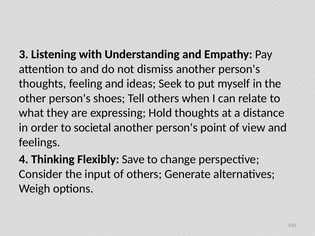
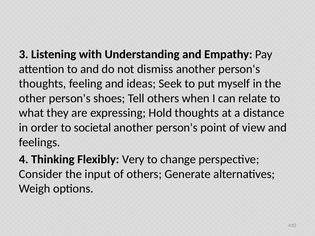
Save: Save -> Very
